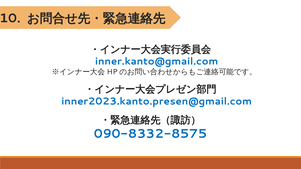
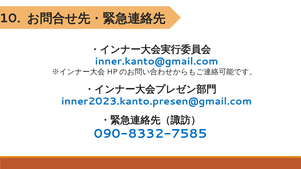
090-8332-8575: 090-8332-8575 -> 090-8332-7585
